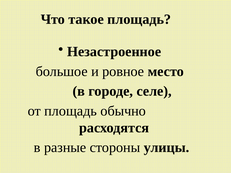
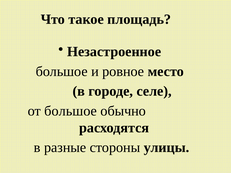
от площадь: площадь -> большое
